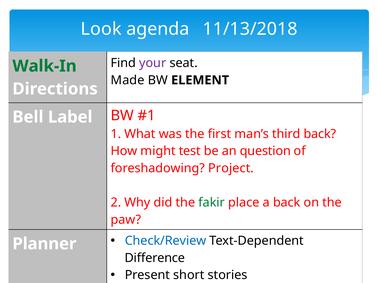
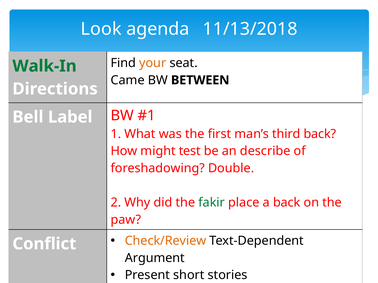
your colour: purple -> orange
Made: Made -> Came
ELEMENT: ELEMENT -> BETWEEN
question: question -> describe
Project: Project -> Double
Check/Review colour: blue -> orange
Planner: Planner -> Conflict
Difference: Difference -> Argument
